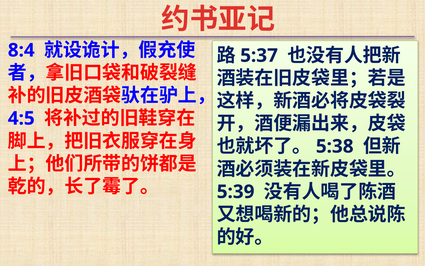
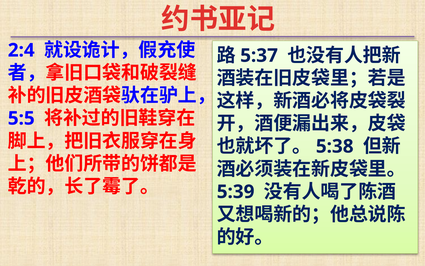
8:4: 8:4 -> 2:4
4:5: 4:5 -> 5:5
